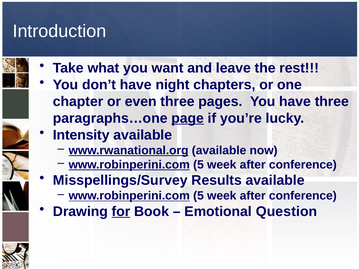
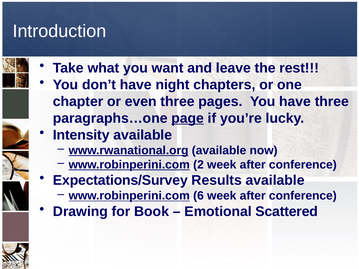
5 at (199, 165): 5 -> 2
Misspellings/Survey: Misspellings/Survey -> Expectations/Survey
5 at (199, 196): 5 -> 6
for underline: present -> none
Question: Question -> Scattered
